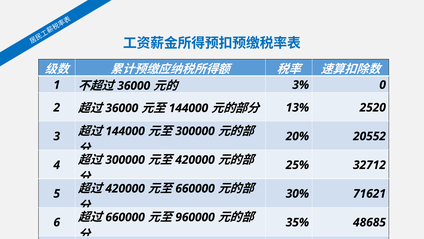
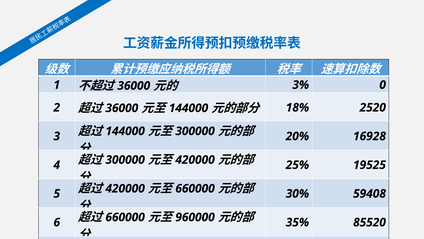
13%: 13% -> 18%
20552: 20552 -> 16928
32712: 32712 -> 19525
71621: 71621 -> 59408
48685: 48685 -> 85520
